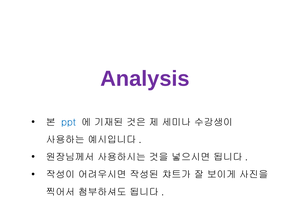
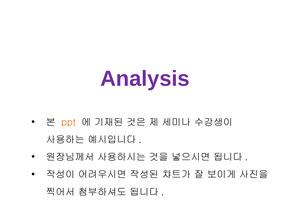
ppt colour: blue -> orange
